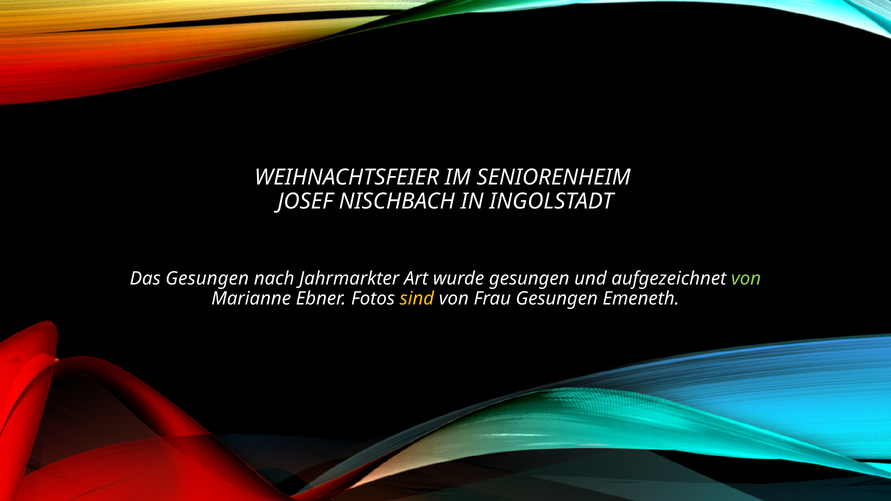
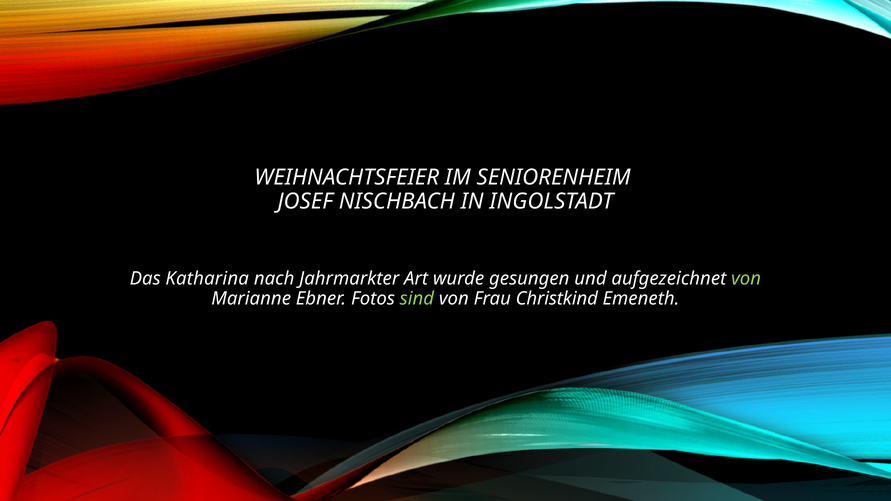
Das Gesungen: Gesungen -> Katharina
sind colour: yellow -> light green
Frau Gesungen: Gesungen -> Christkind
